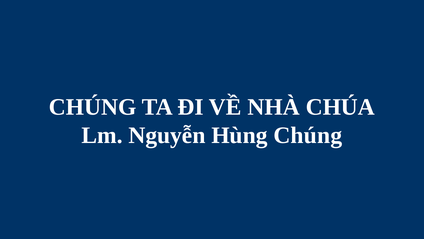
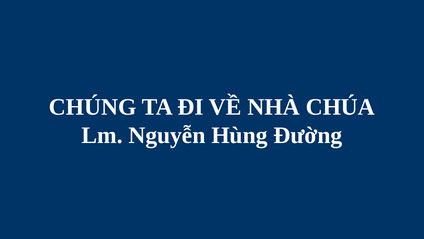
Hùng Chúng: Chúng -> Đường
